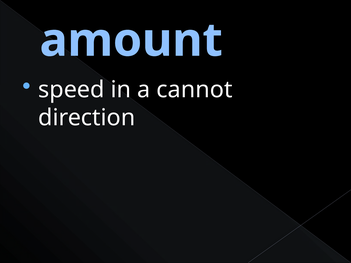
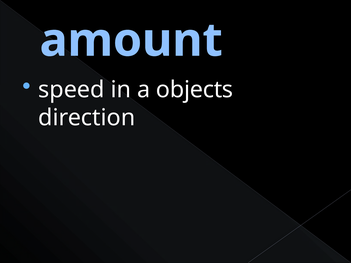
cannot: cannot -> objects
